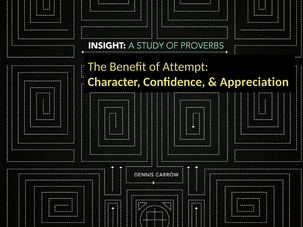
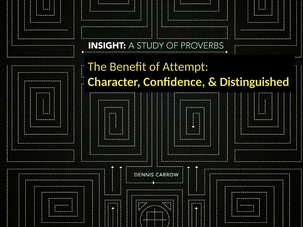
Appreciation: Appreciation -> Distinguished
